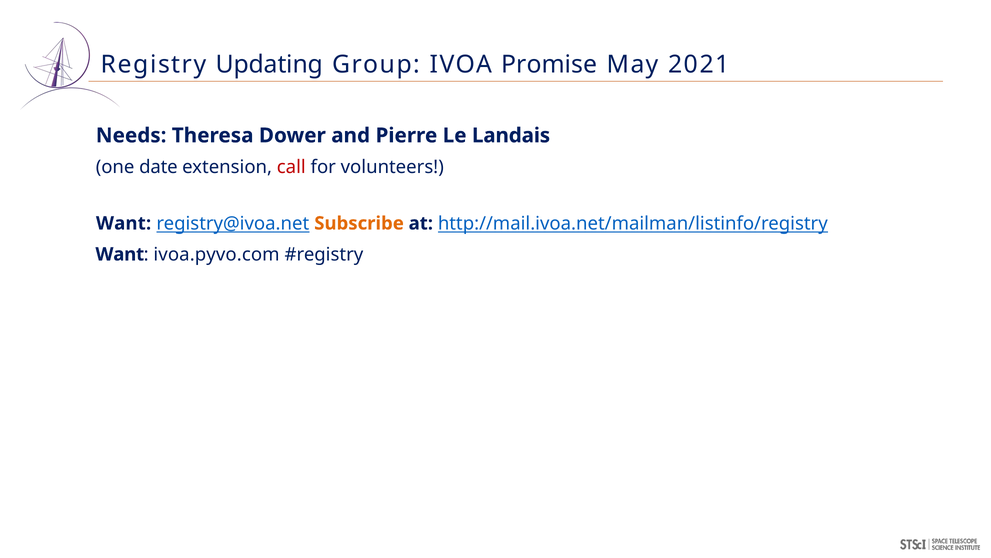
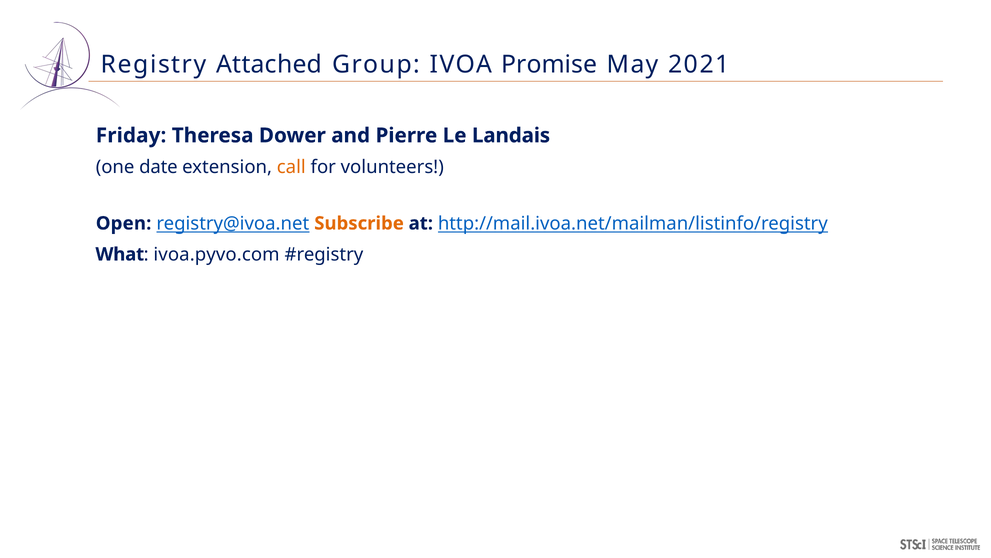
Updating: Updating -> Attached
Needs: Needs -> Friday
call colour: red -> orange
Want at (124, 223): Want -> Open
Want at (120, 254): Want -> What
